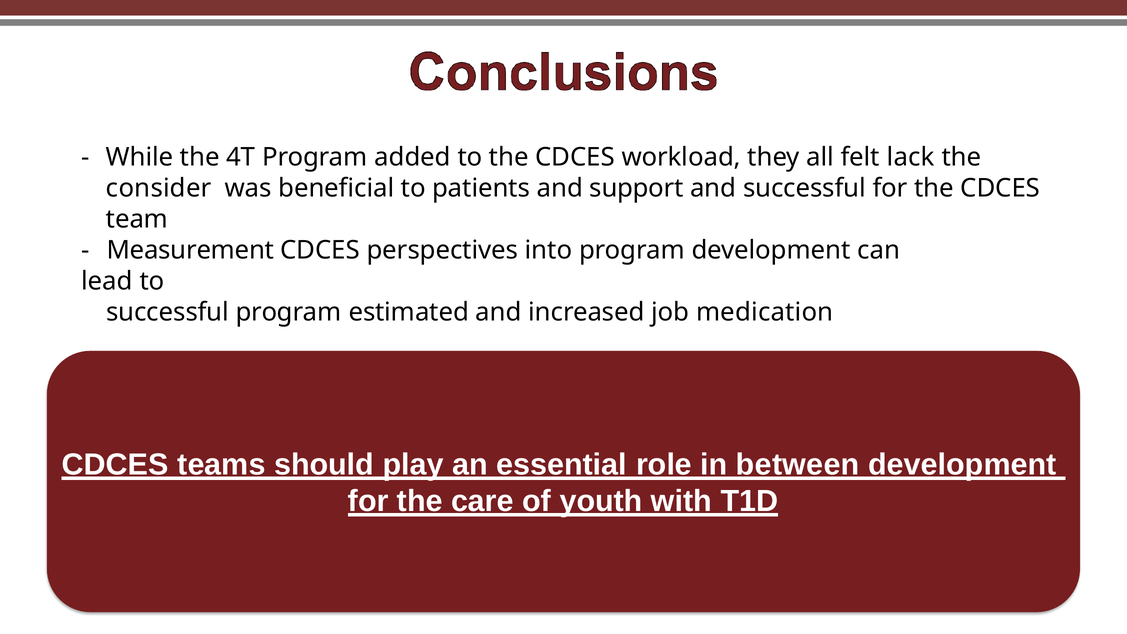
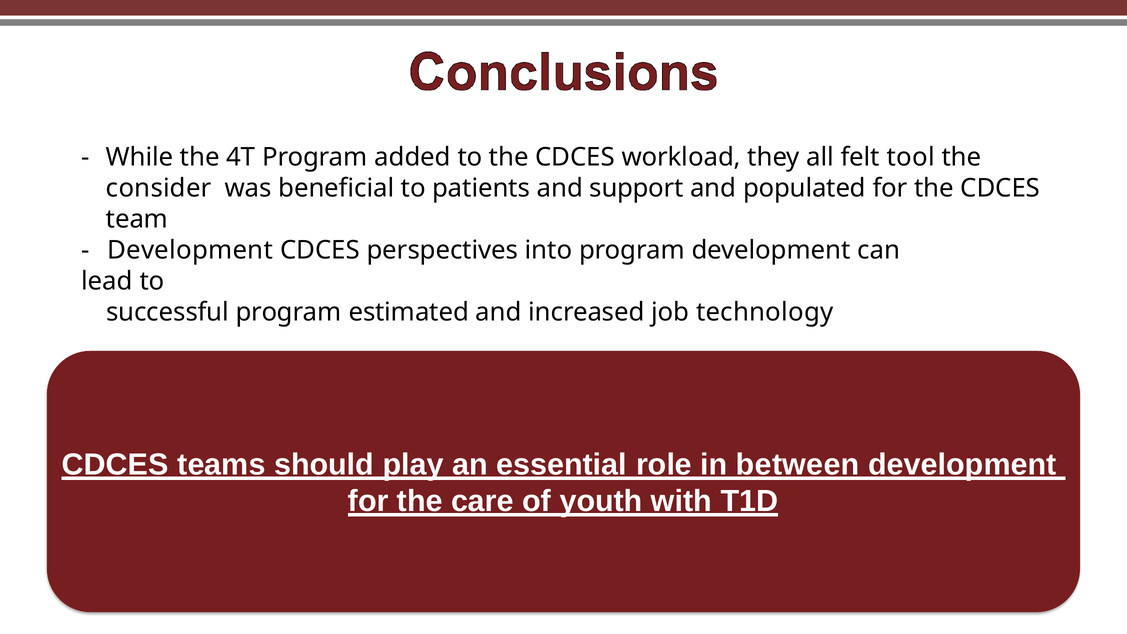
lack: lack -> tool
and successful: successful -> populated
Measurement at (190, 250): Measurement -> Development
medication: medication -> technology
